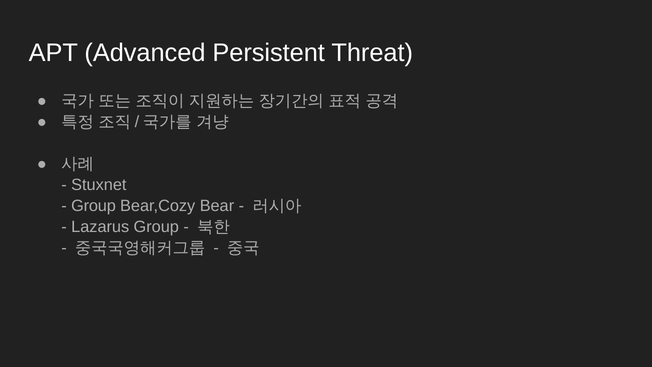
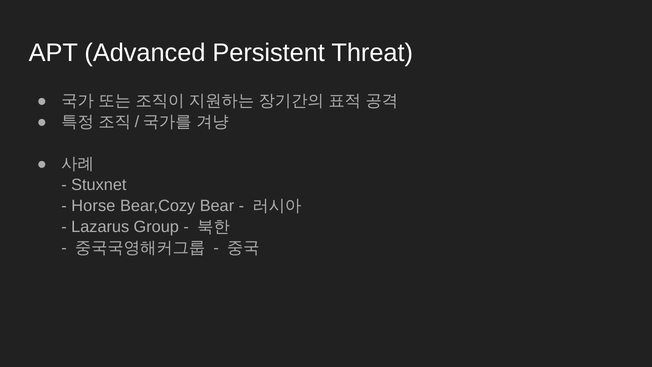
Group at (94, 206): Group -> Horse
